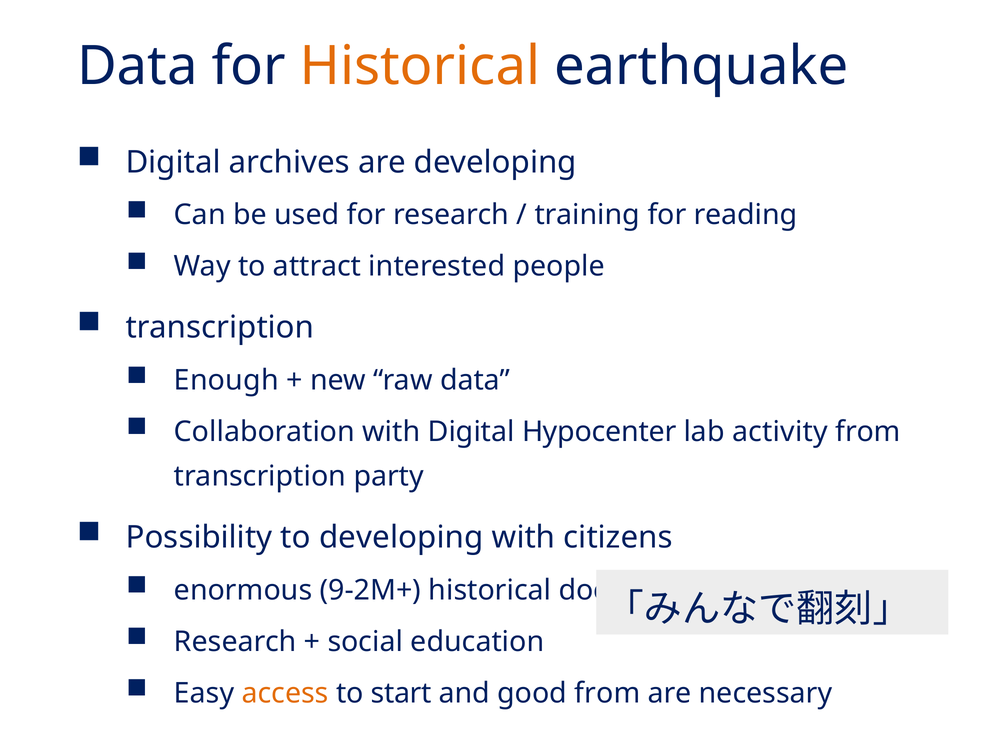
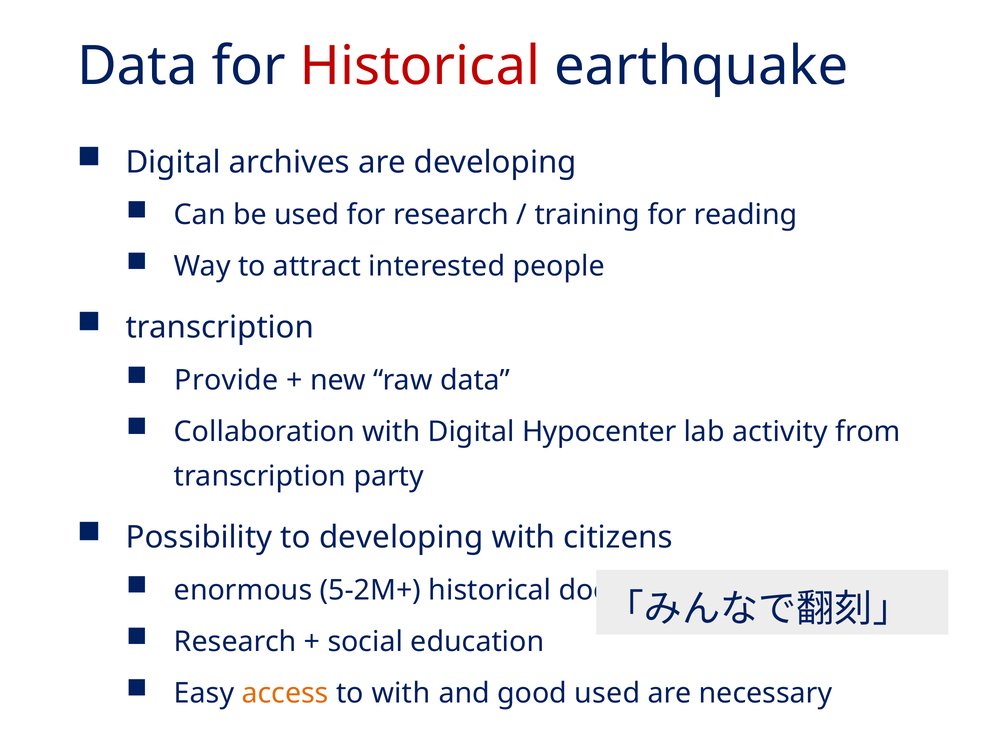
Historical at (420, 66) colour: orange -> red
Enough: Enough -> Provide
9-2M+: 9-2M+ -> 5-2M+
to start: start -> with
good from: from -> used
